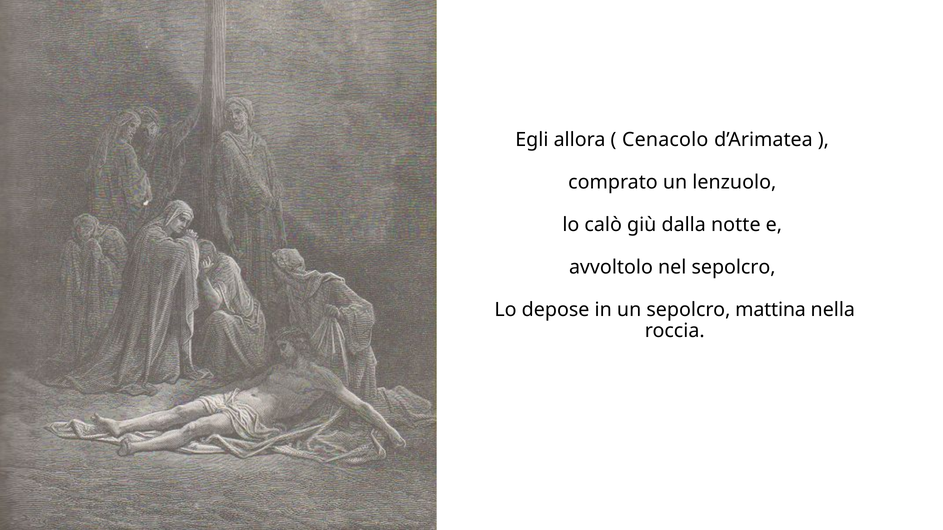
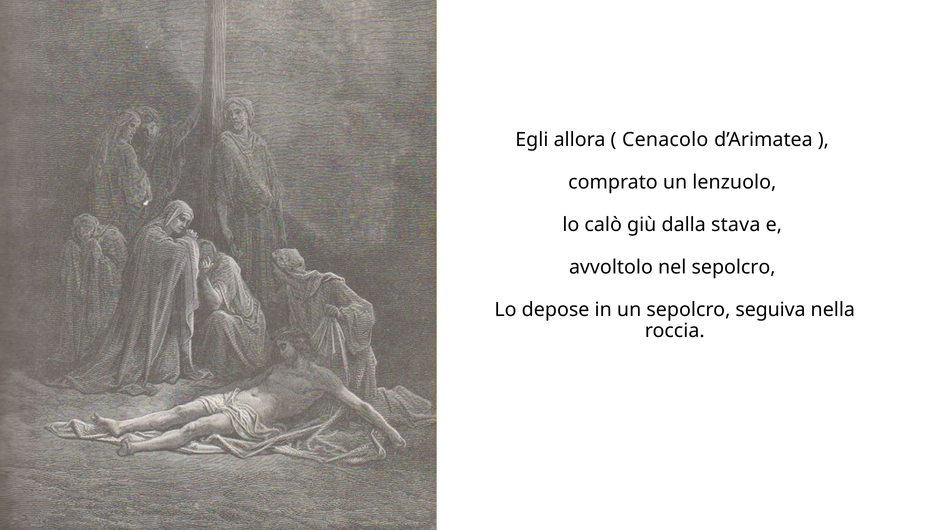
notte: notte -> stava
mattina: mattina -> seguiva
